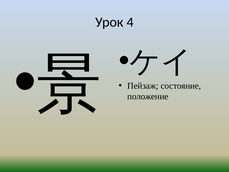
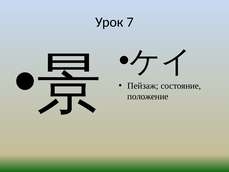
4: 4 -> 7
